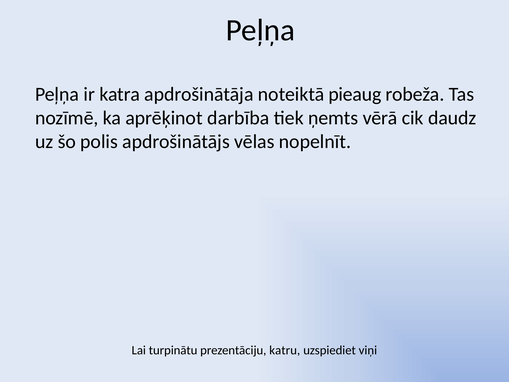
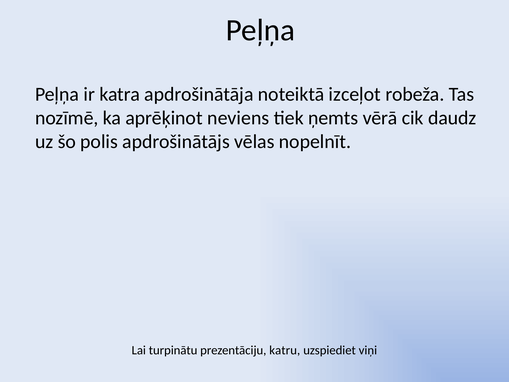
pieaug: pieaug -> izceļot
darbība: darbība -> neviens
